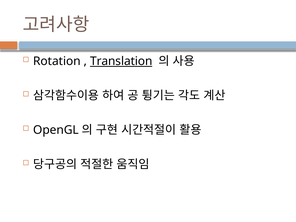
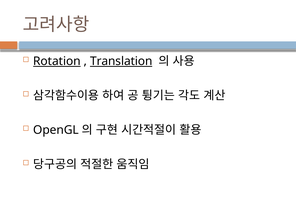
Rotation underline: none -> present
